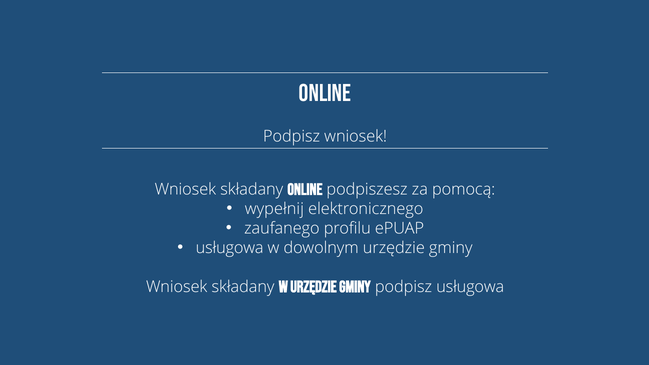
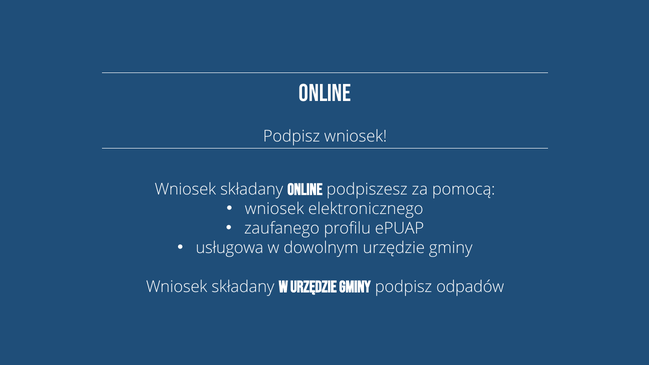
wypełnij at (274, 209): wypełnij -> wniosek
podpisz usługowa: usługowa -> odpadów
